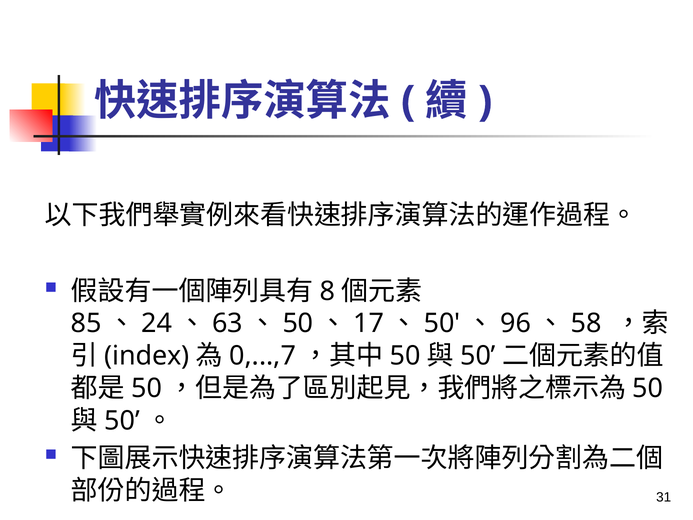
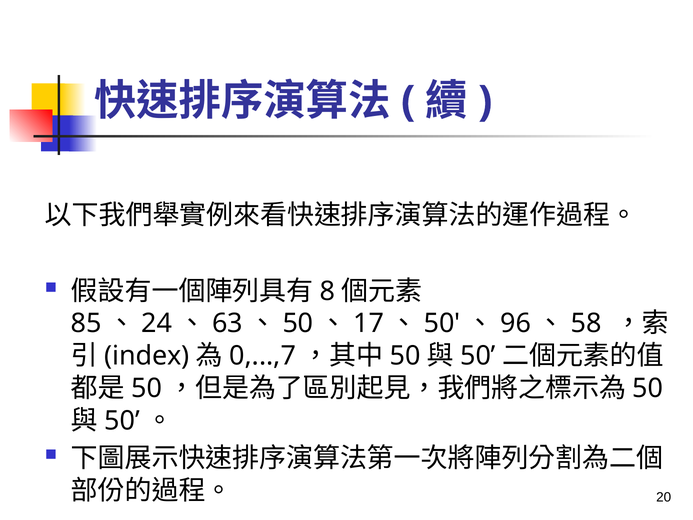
31: 31 -> 20
